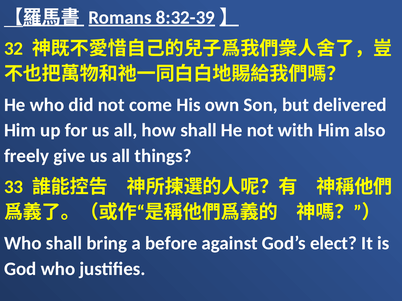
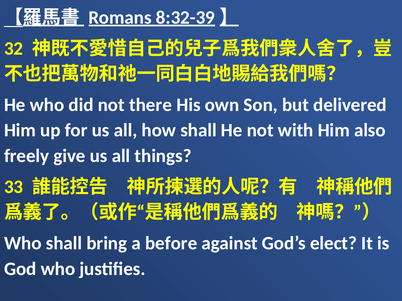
come: come -> there
